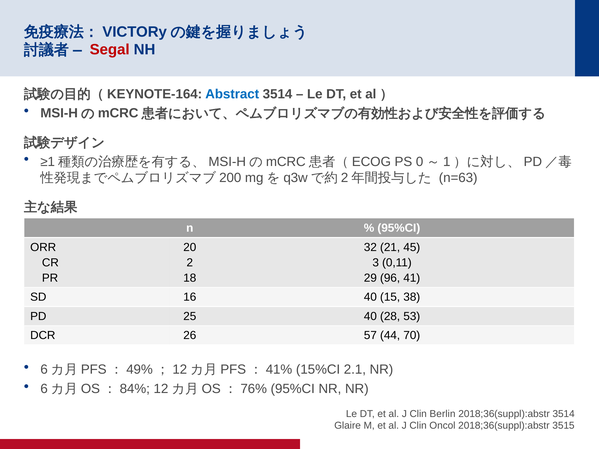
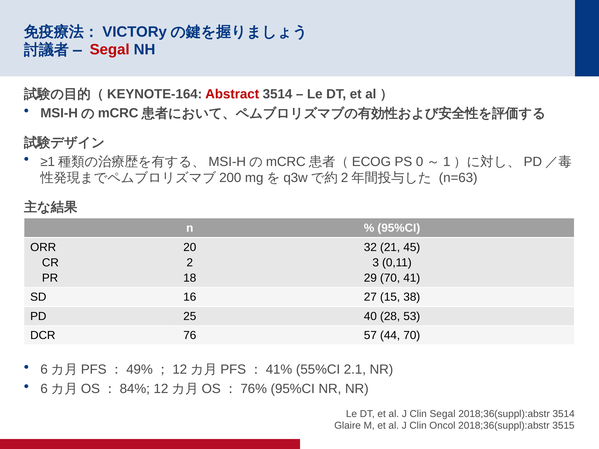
Abstract colour: blue -> red
29 96: 96 -> 70
16 40: 40 -> 27
26: 26 -> 76
15%CI: 15%CI -> 55%CI
Clin Berlin: Berlin -> Segal
